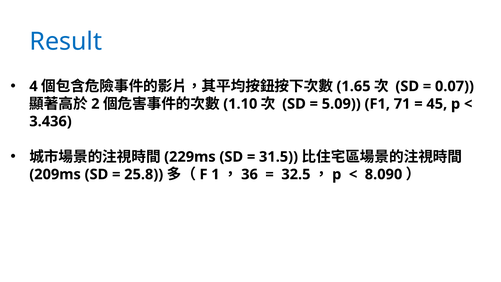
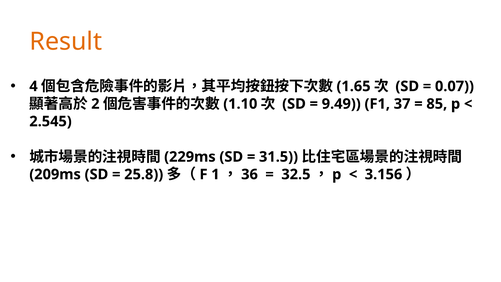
Result colour: blue -> orange
5.09: 5.09 -> 9.49
71: 71 -> 37
45: 45 -> 85
3.436: 3.436 -> 2.545
8.090: 8.090 -> 3.156
